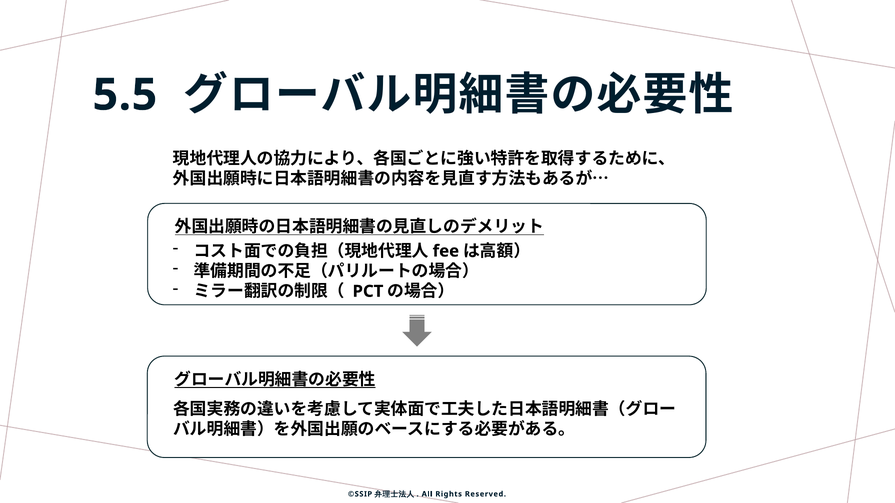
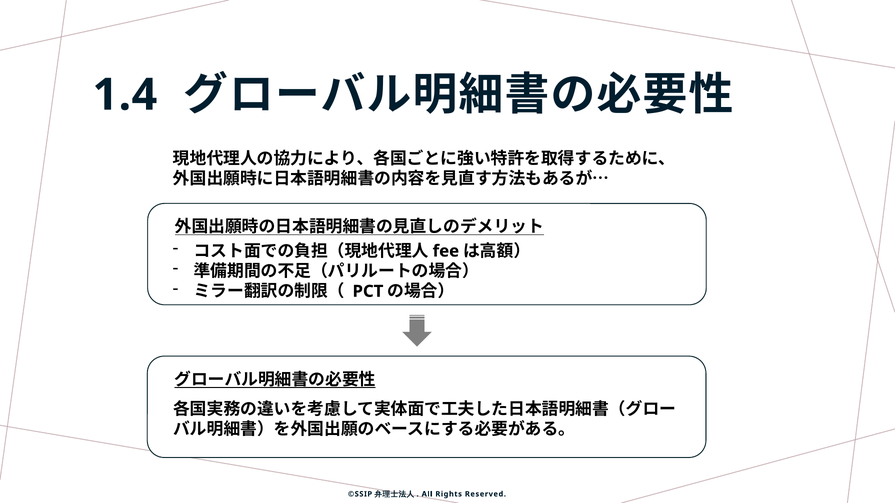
5.5: 5.5 -> 1.4
